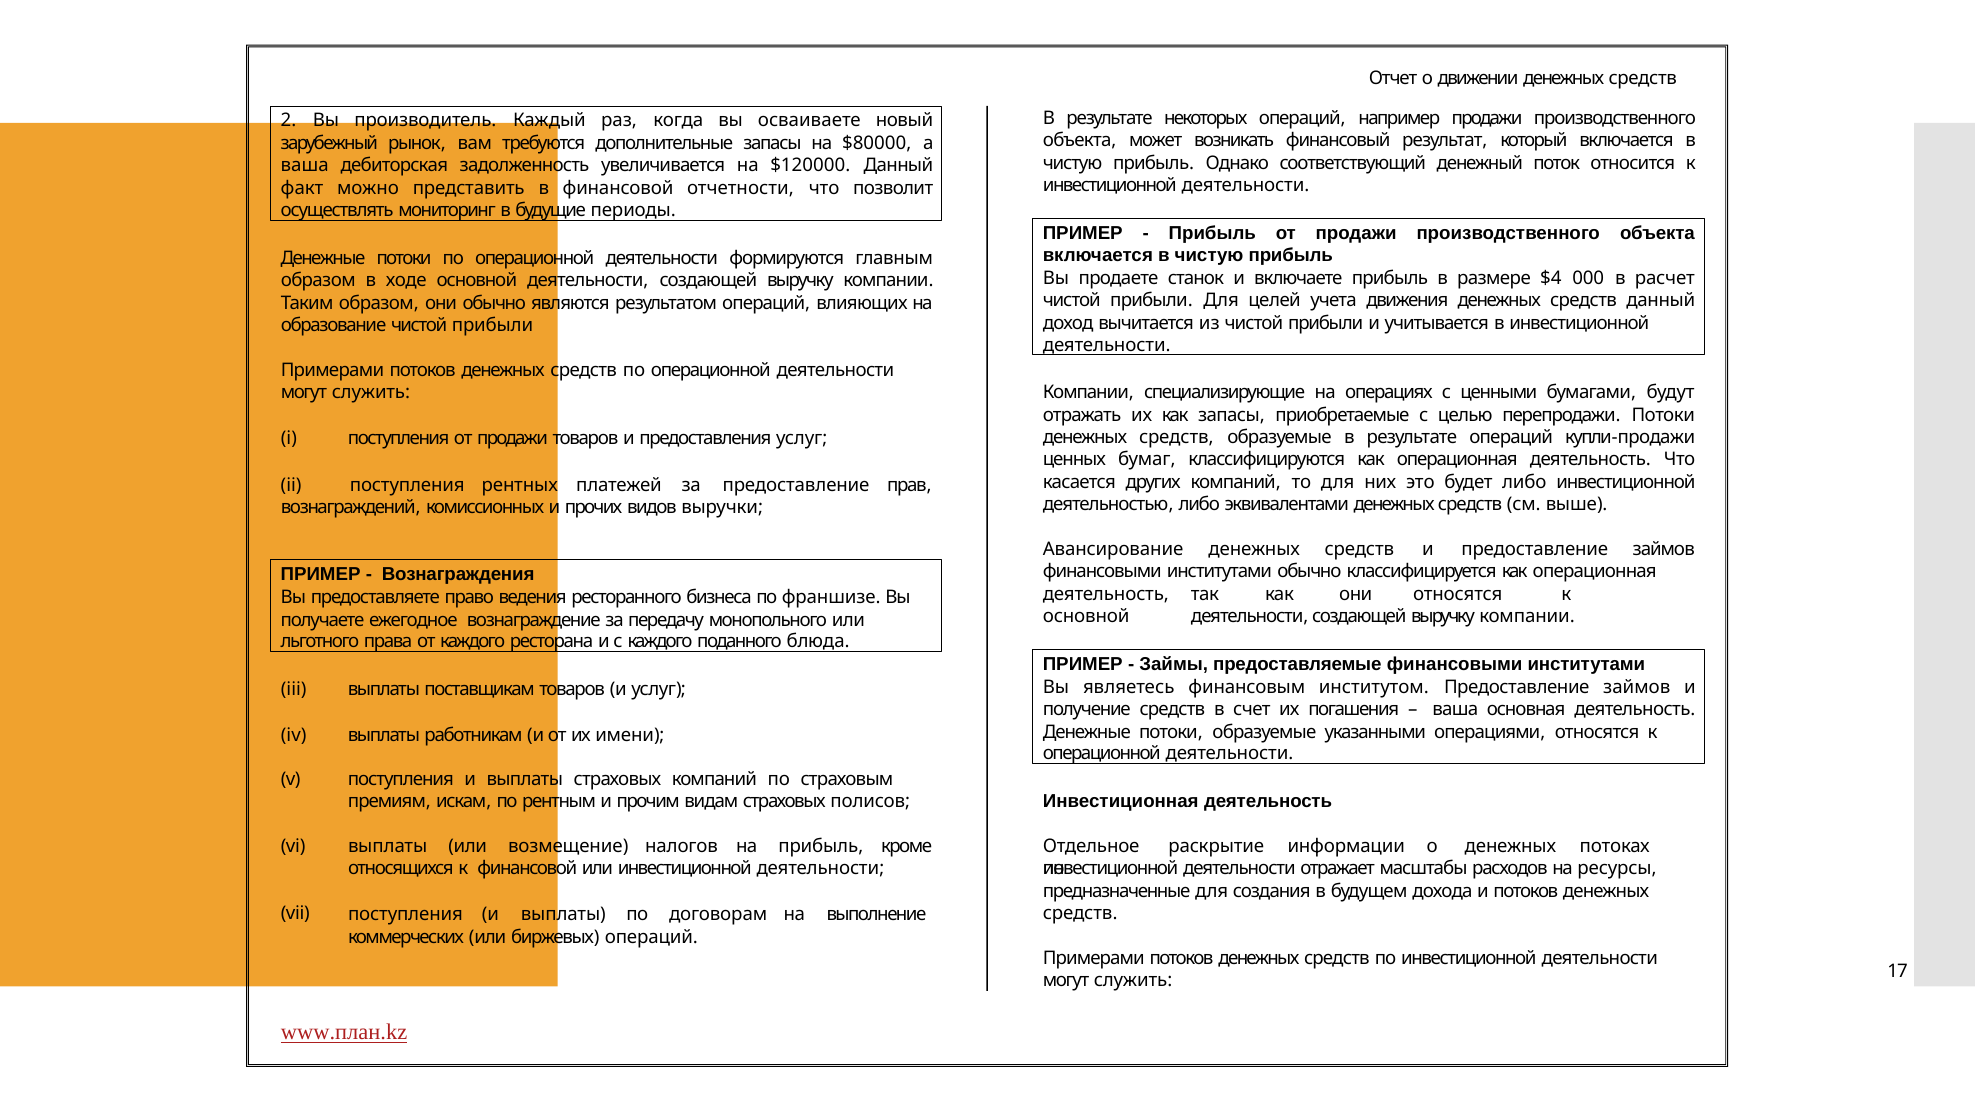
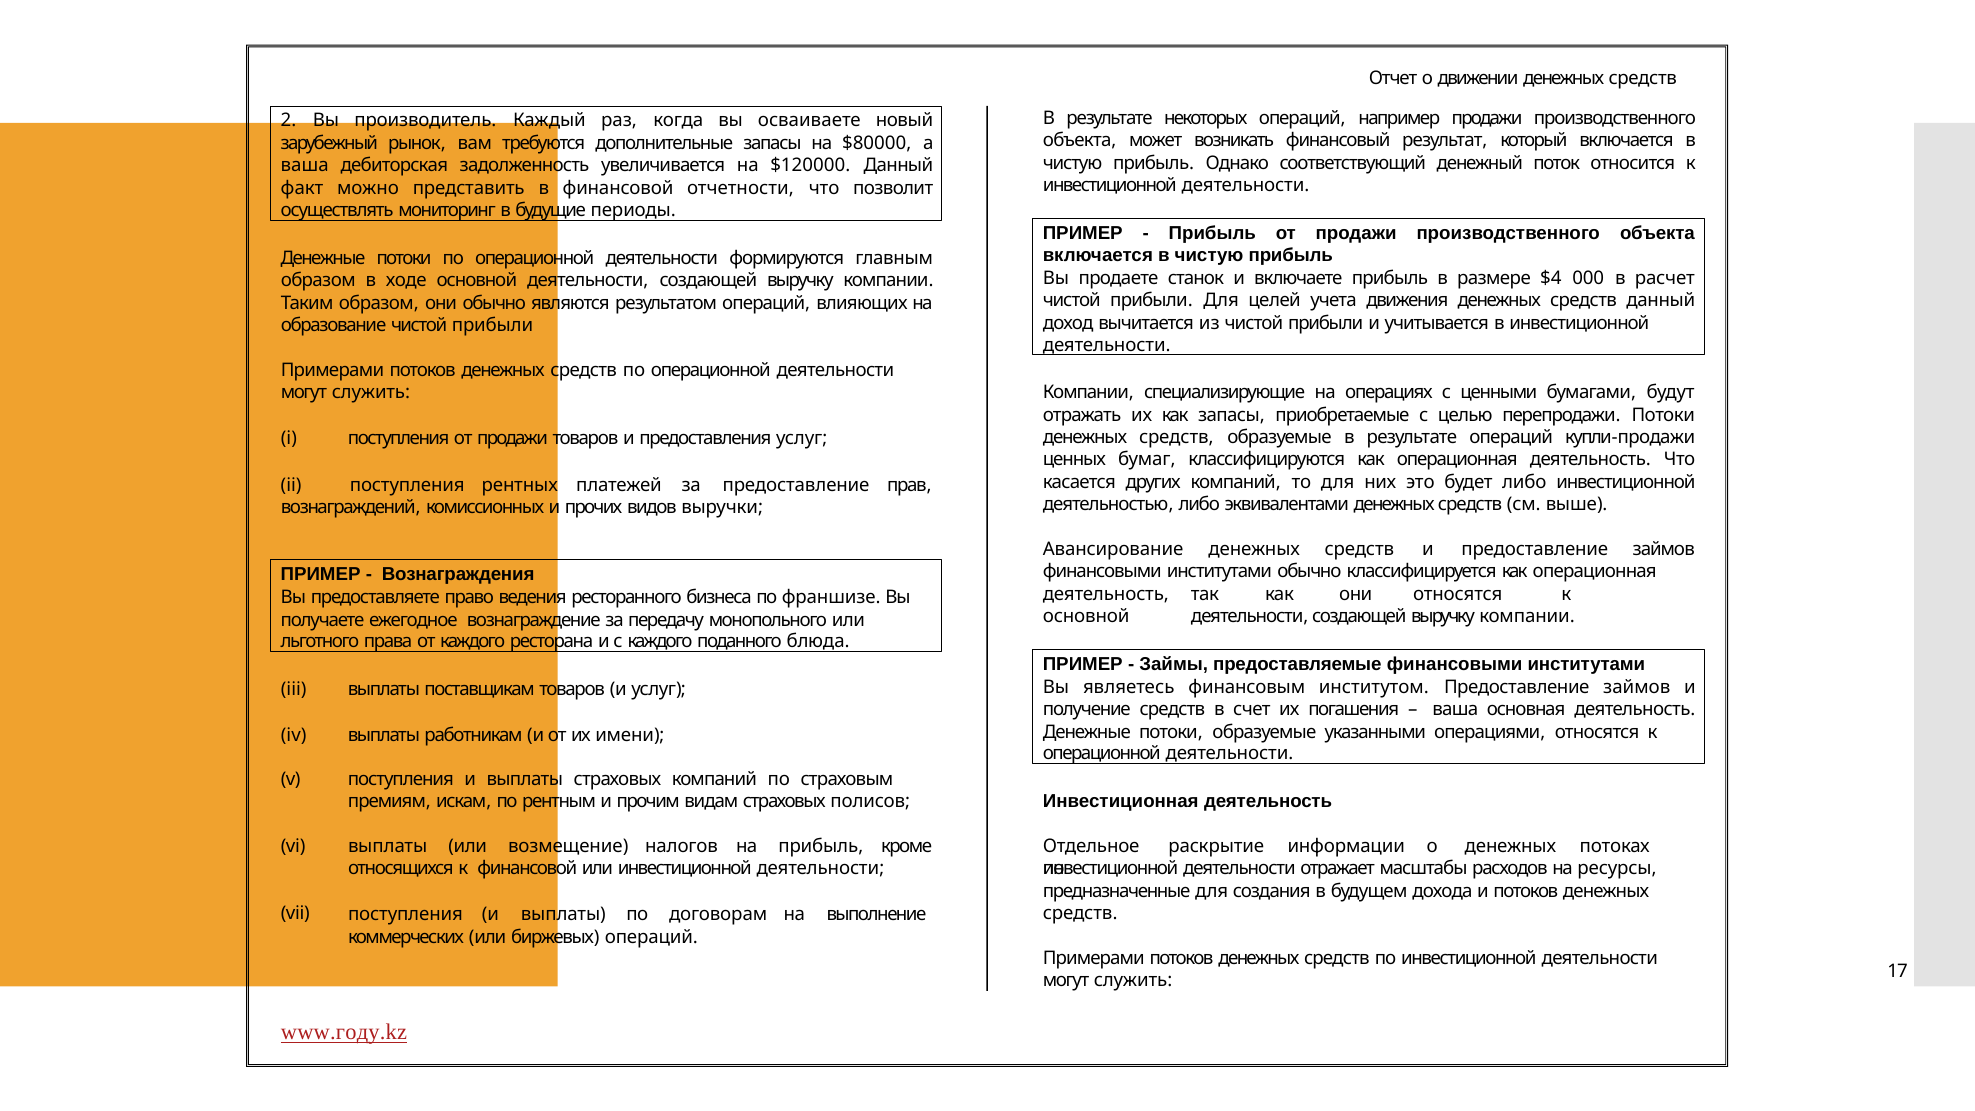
www.план.kz: www.план.kz -> www.году.kz
